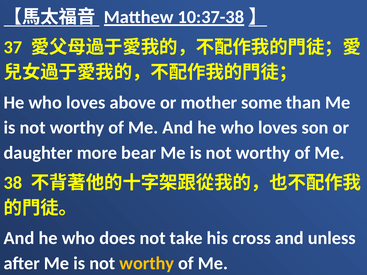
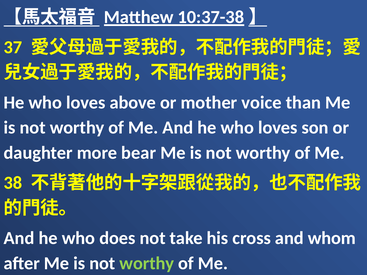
some: some -> voice
unless: unless -> whom
worthy at (147, 263) colour: yellow -> light green
